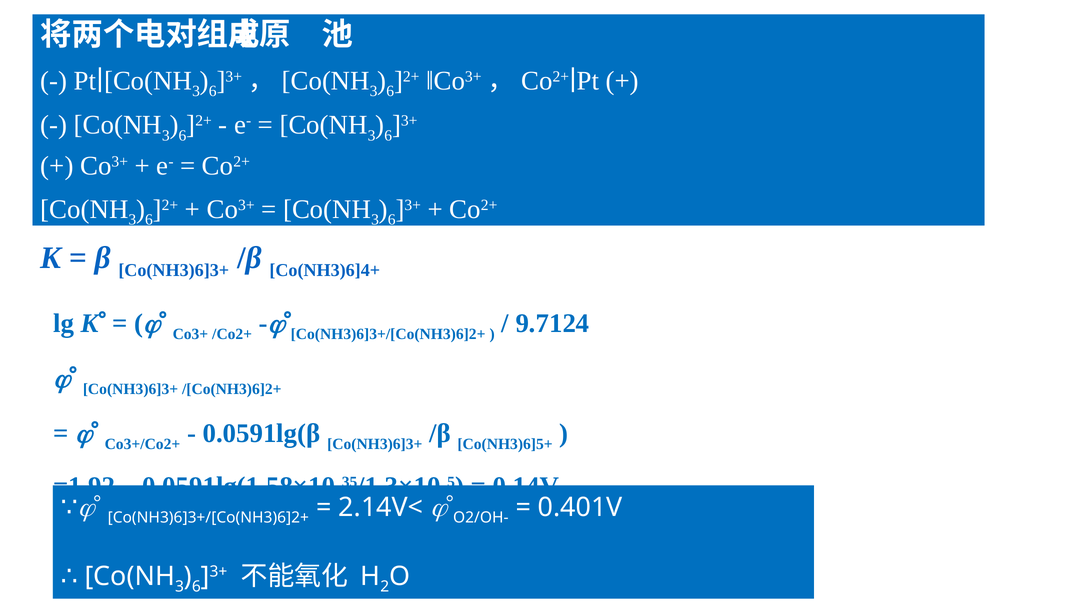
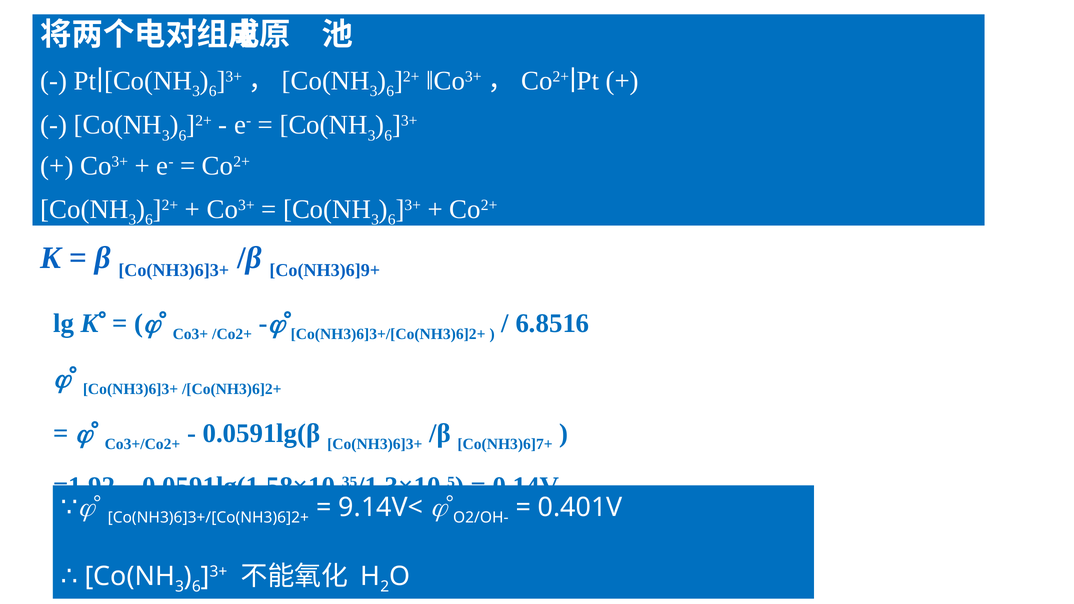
Co(NH3)6]4+: Co(NH3)6]4+ -> Co(NH3)6]9+
9.7124: 9.7124 -> 6.8516
Co(NH3)6]5+: Co(NH3)6]5+ -> Co(NH3)6]7+
2.14V<: 2.14V< -> 9.14V<
